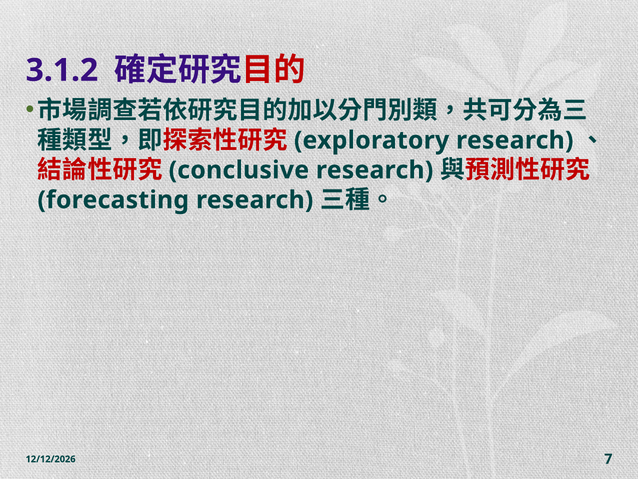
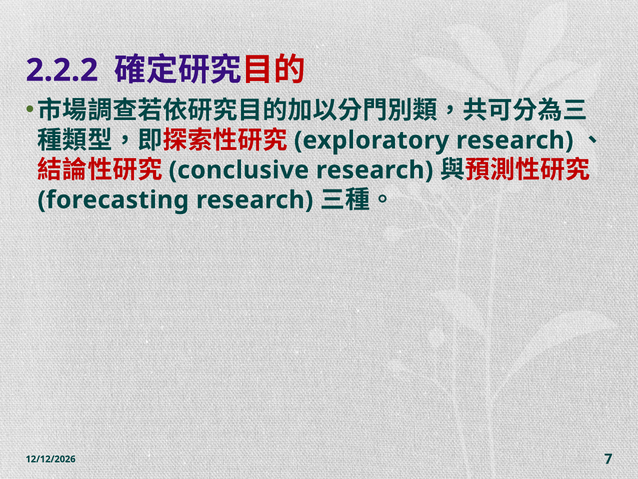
3.1.2: 3.1.2 -> 2.2.2
